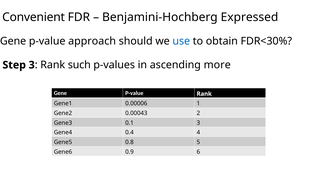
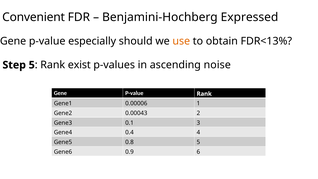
approach: approach -> especially
use colour: blue -> orange
FDR<30%: FDR<30% -> FDR<13%
Step 3: 3 -> 5
such: such -> exist
more: more -> noise
